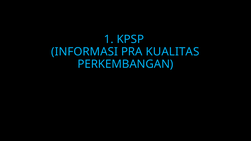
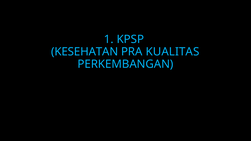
INFORMASI: INFORMASI -> KESEHATAN
